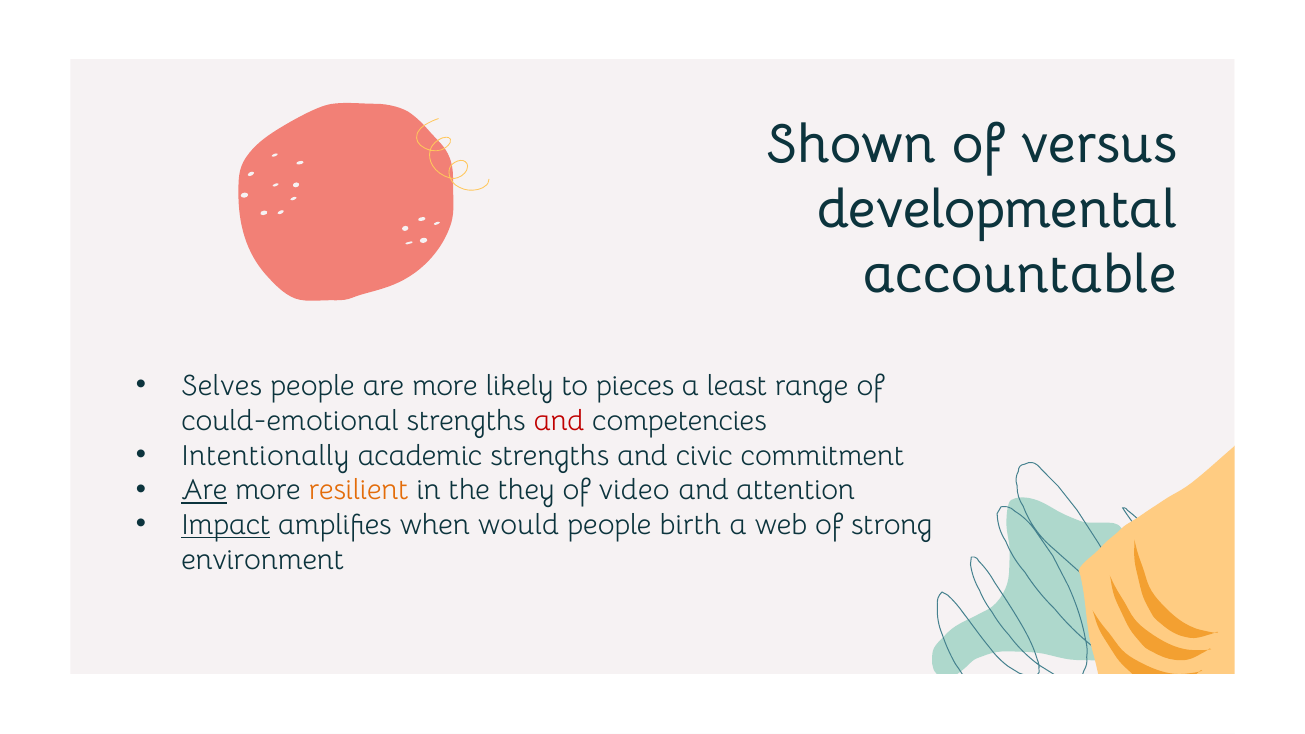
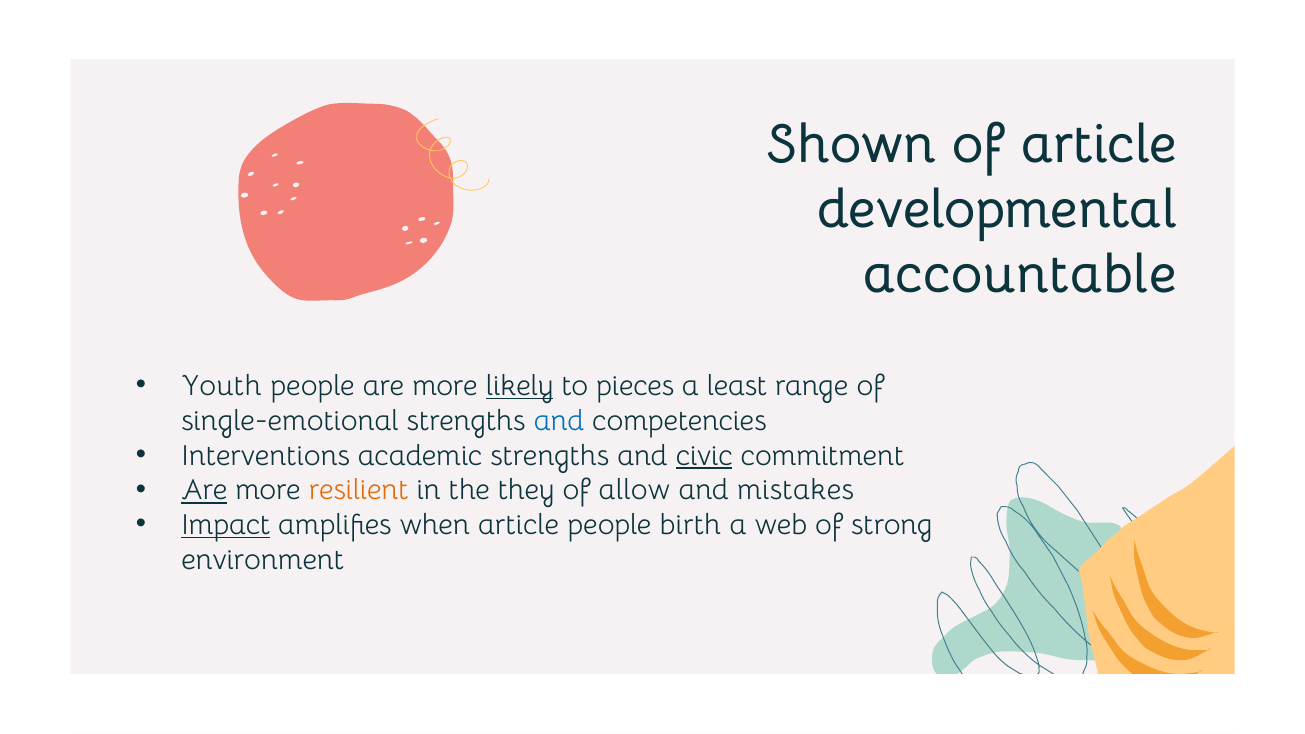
of versus: versus -> article
Selves: Selves -> Youth
likely underline: none -> present
could-emotional: could-emotional -> single-emotional
and at (559, 421) colour: red -> blue
Intentionally: Intentionally -> Interventions
civic underline: none -> present
video: video -> allow
attention: attention -> mistakes
when would: would -> article
